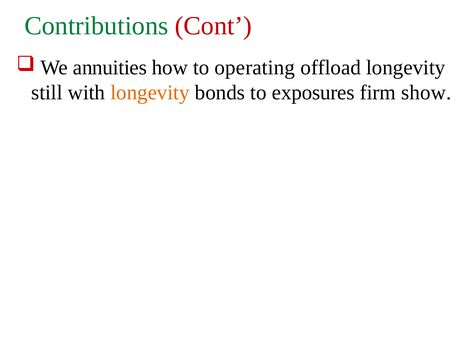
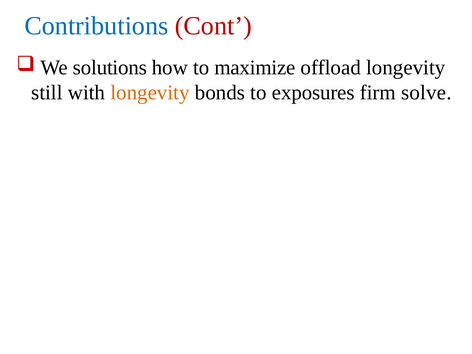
Contributions colour: green -> blue
annuities: annuities -> solutions
operating: operating -> maximize
show: show -> solve
